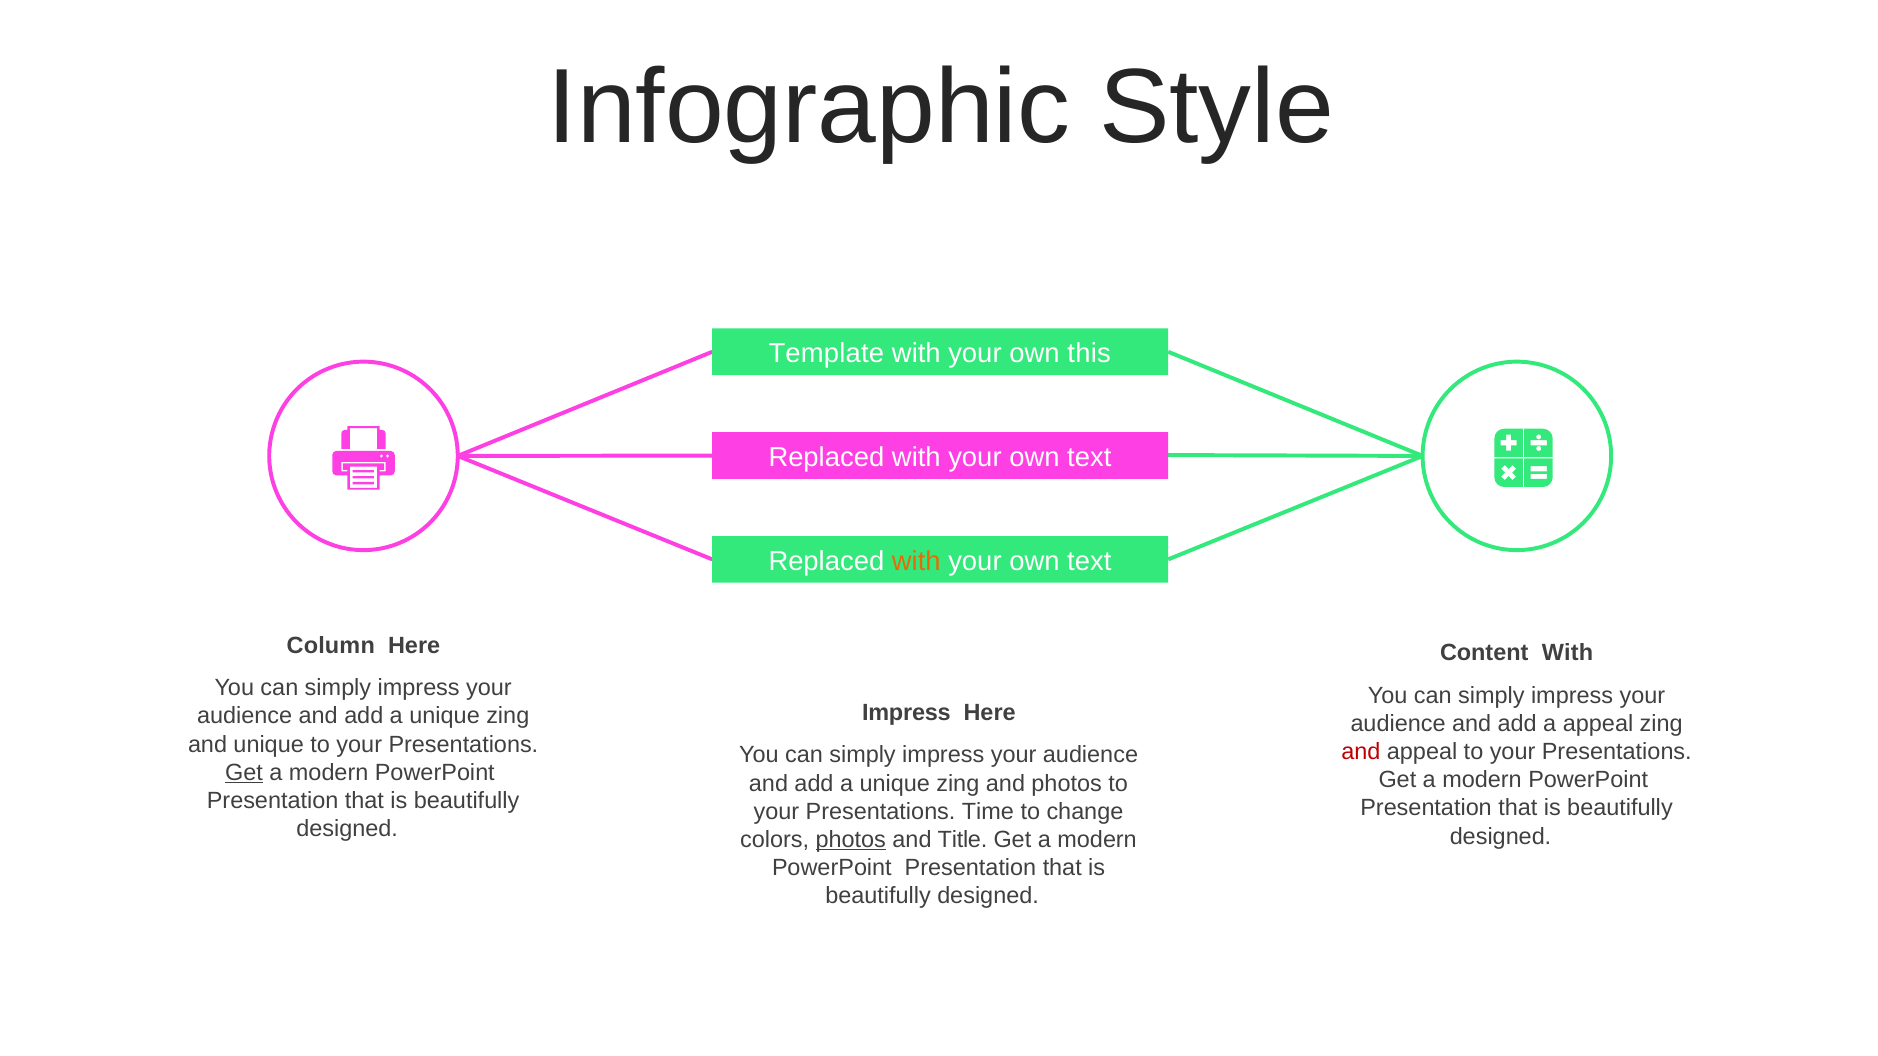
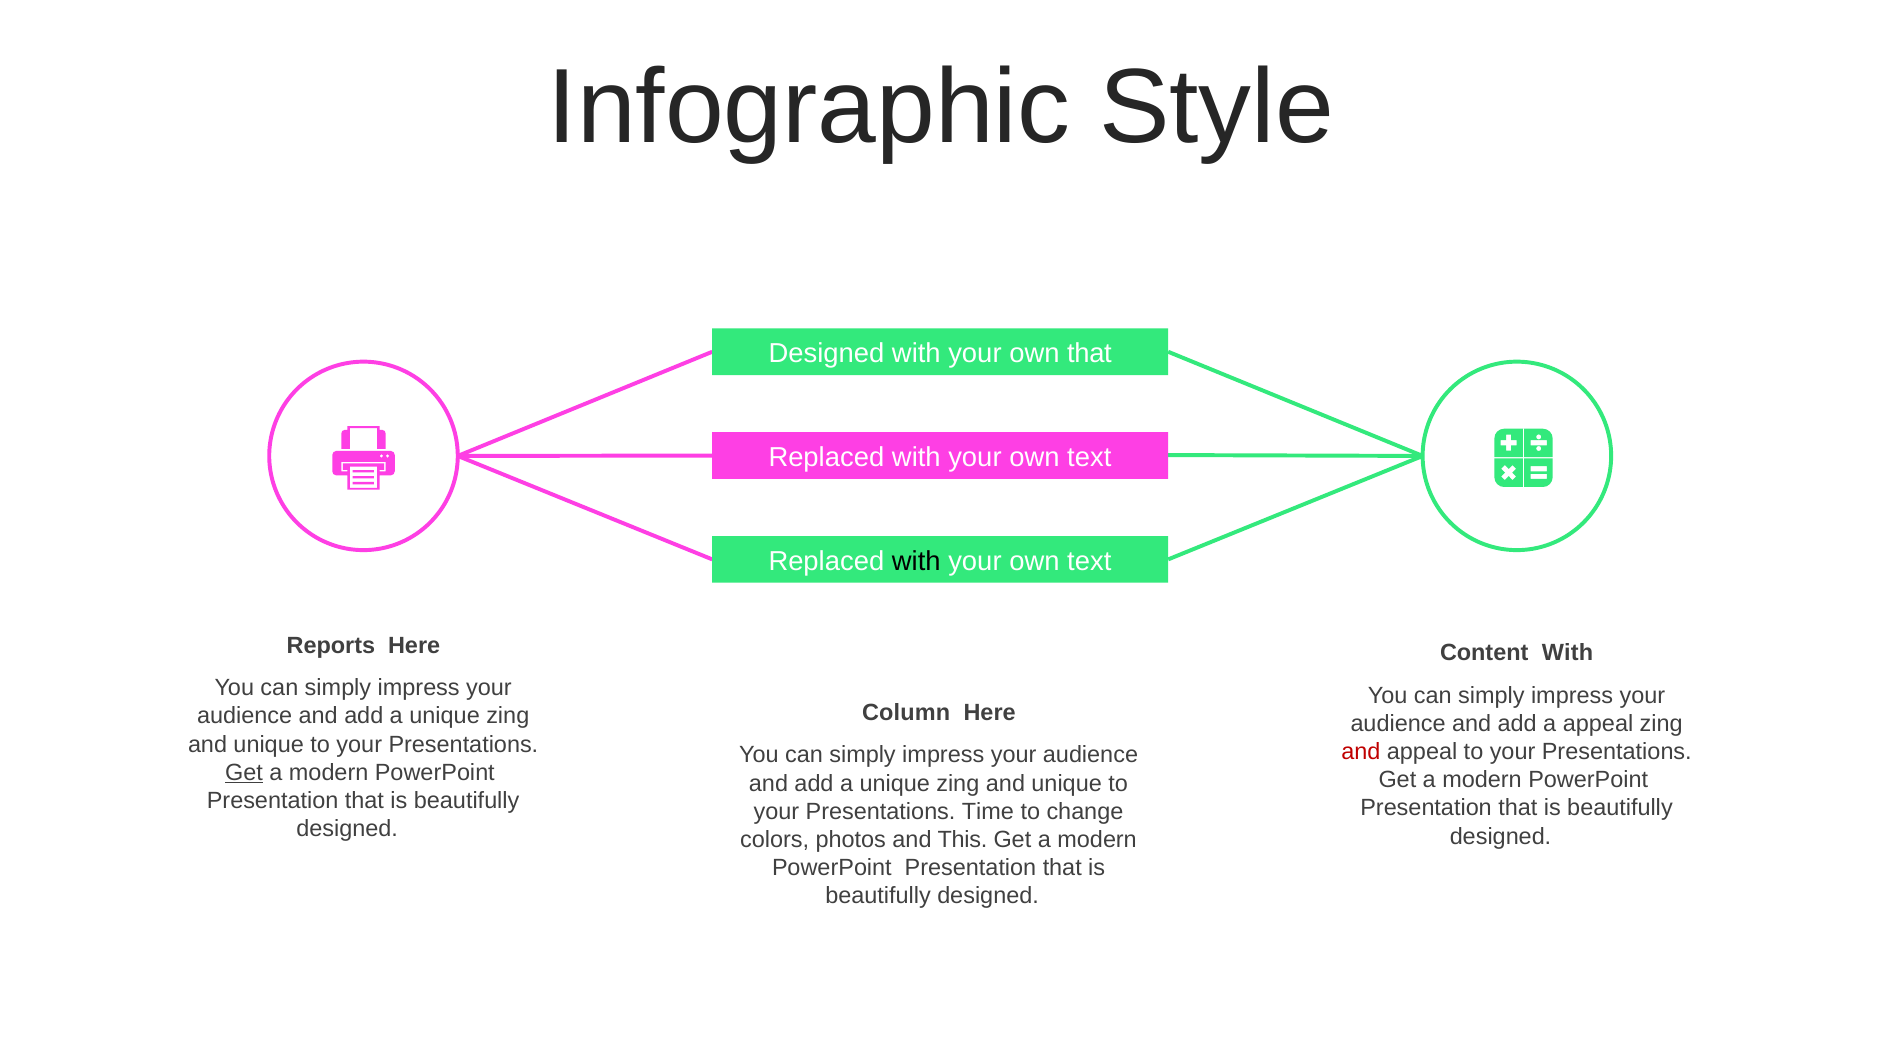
Template at (826, 354): Template -> Designed
own this: this -> that
with at (916, 562) colour: orange -> black
Column: Column -> Reports
Impress at (906, 713): Impress -> Column
photos at (1067, 784): photos -> unique
photos at (851, 840) underline: present -> none
Title: Title -> This
